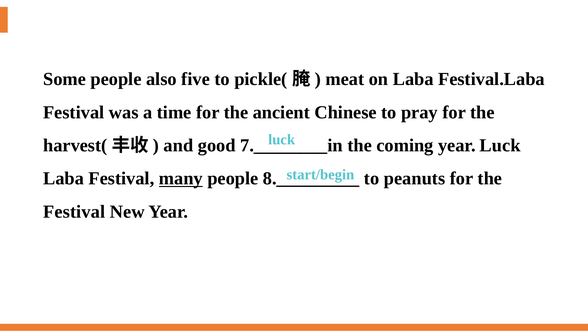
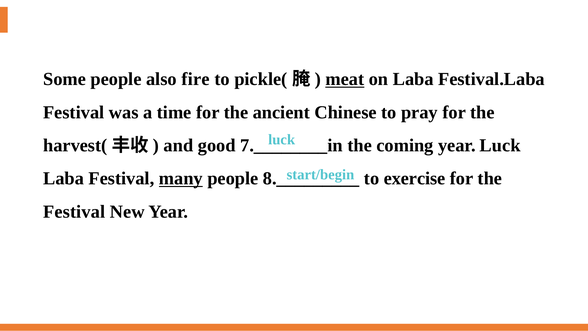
five: five -> fire
meat underline: none -> present
peanuts: peanuts -> exercise
